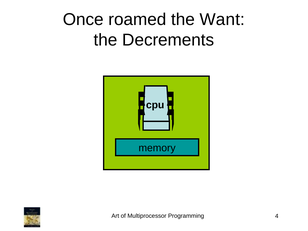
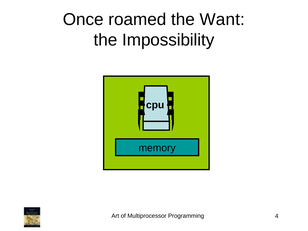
Decrements: Decrements -> Impossibility
